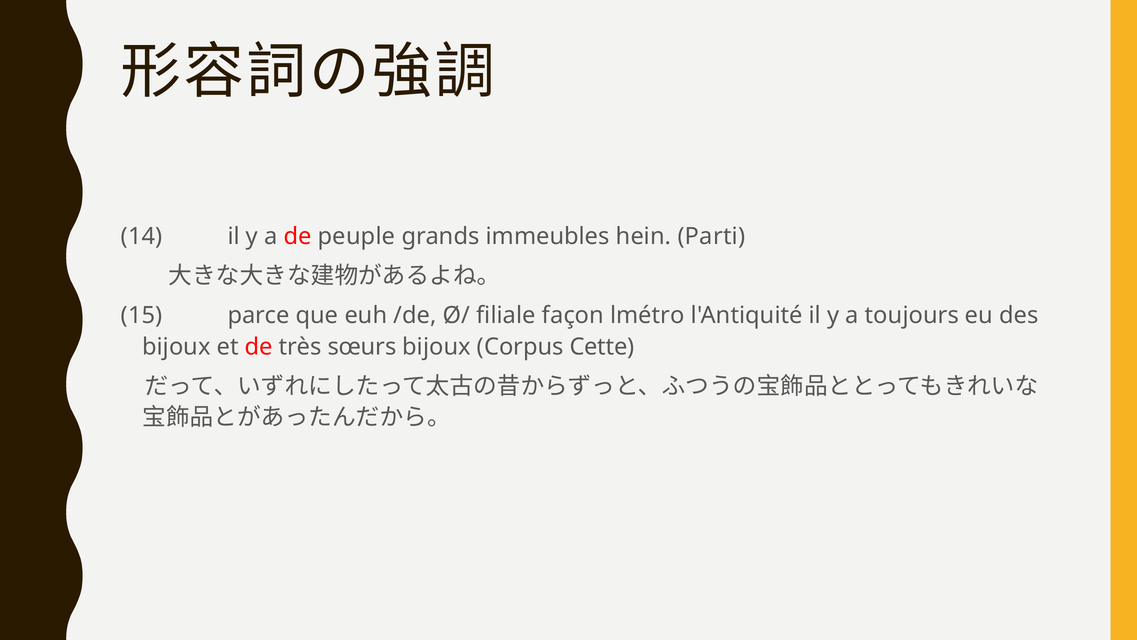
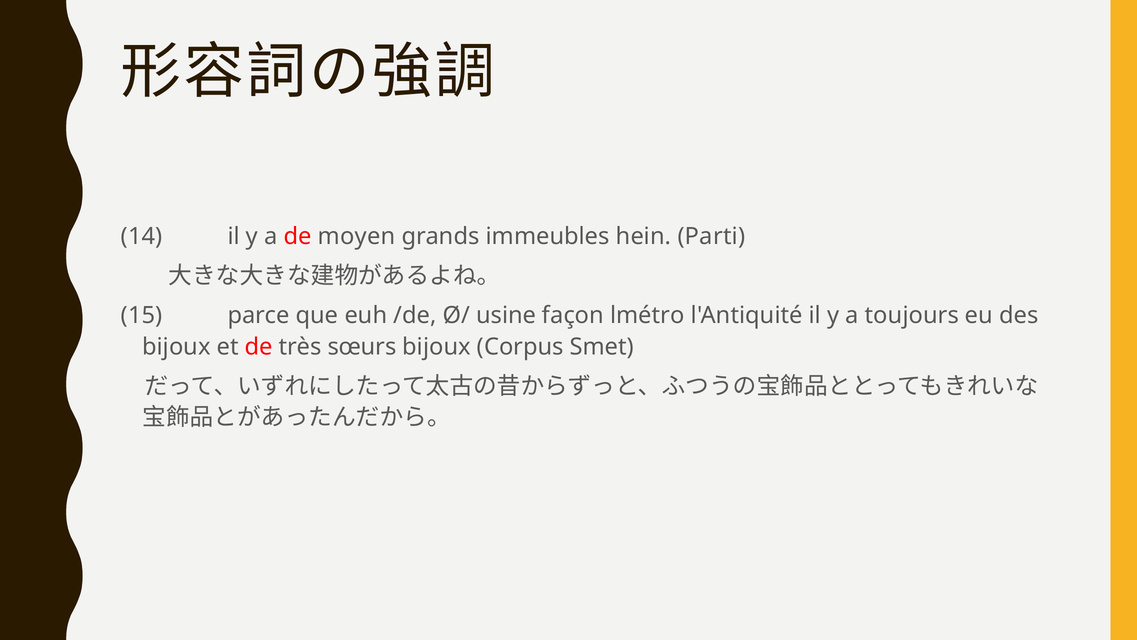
peuple: peuple -> moyen
filiale: filiale -> usine
Cette: Cette -> Smet
